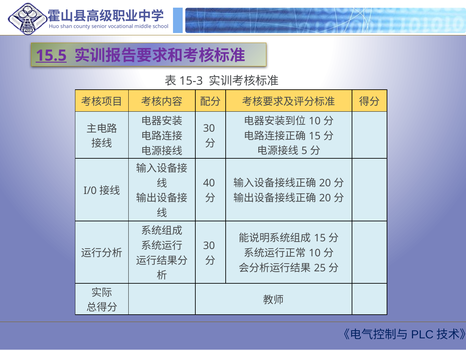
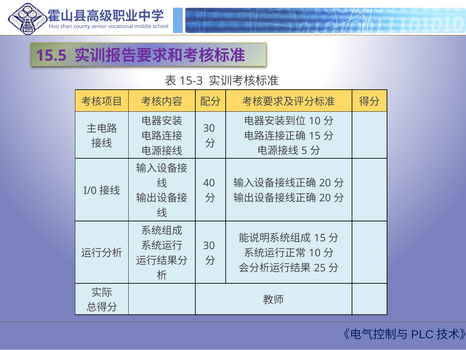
15.5 underline: present -> none
